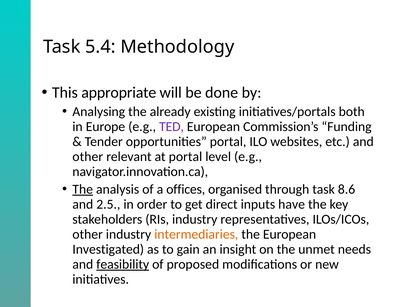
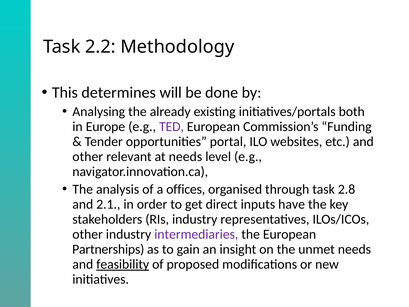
5.4: 5.4 -> 2.2
appropriate: appropriate -> determines
at portal: portal -> needs
The at (83, 189) underline: present -> none
8.6: 8.6 -> 2.8
2.5: 2.5 -> 2.1
intermediaries colour: orange -> purple
Investigated: Investigated -> Partnerships
